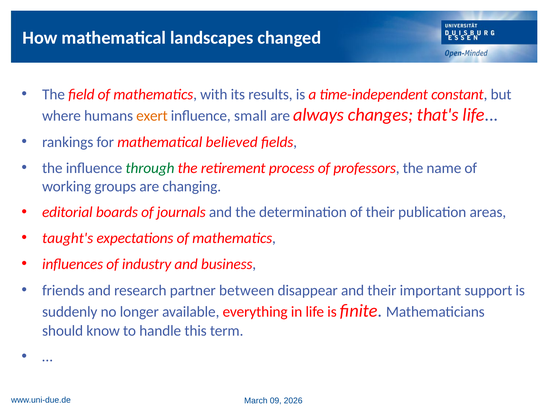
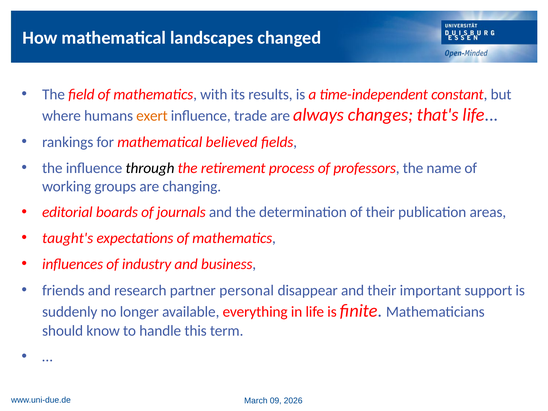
small: small -> trade
through colour: green -> black
between: between -> personal
